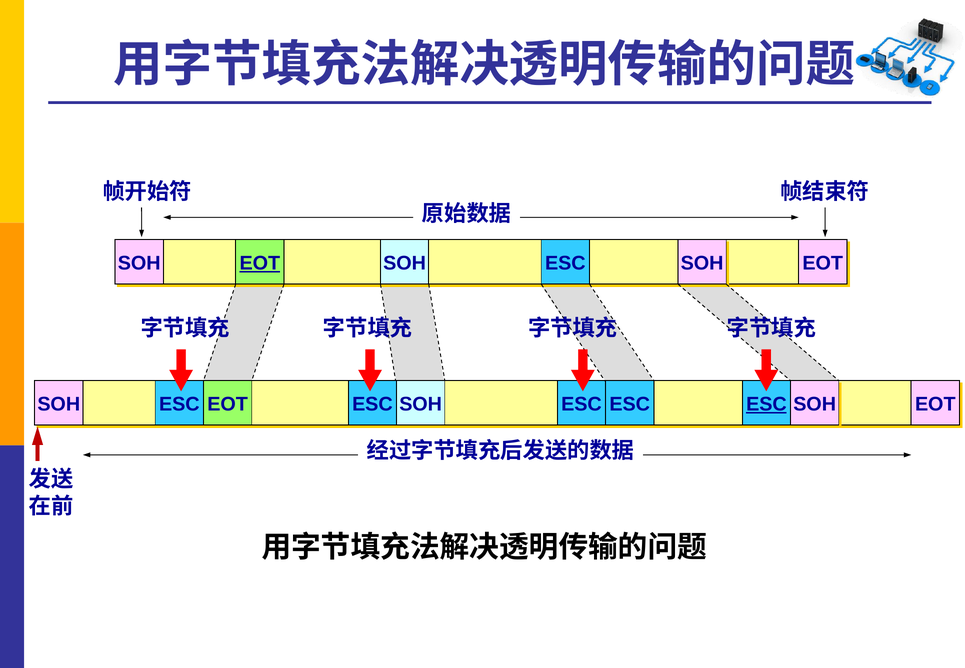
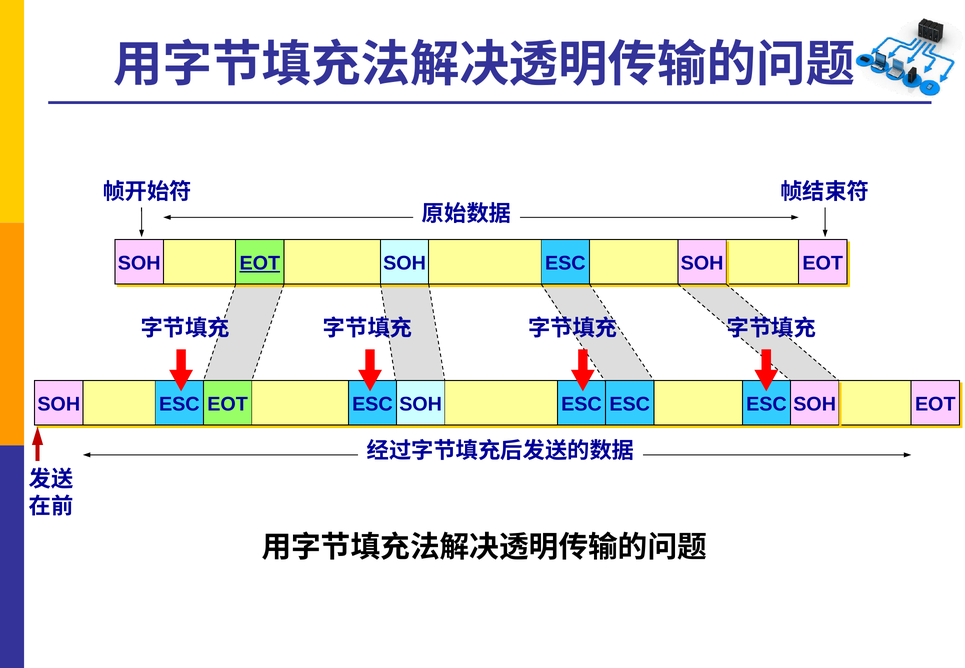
ESC at (766, 404) underline: present -> none
